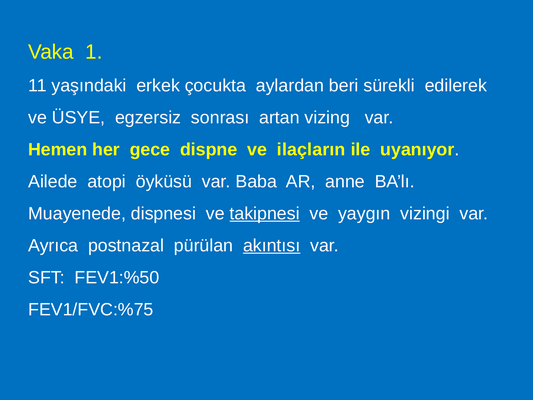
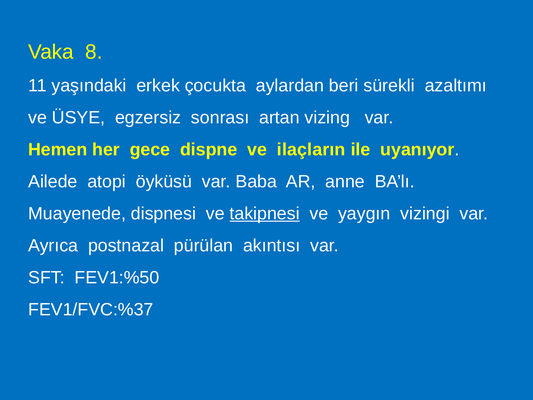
1: 1 -> 8
edilerek: edilerek -> azaltımı
akıntısı underline: present -> none
FEV1/FVC:%75: FEV1/FVC:%75 -> FEV1/FVC:%37
